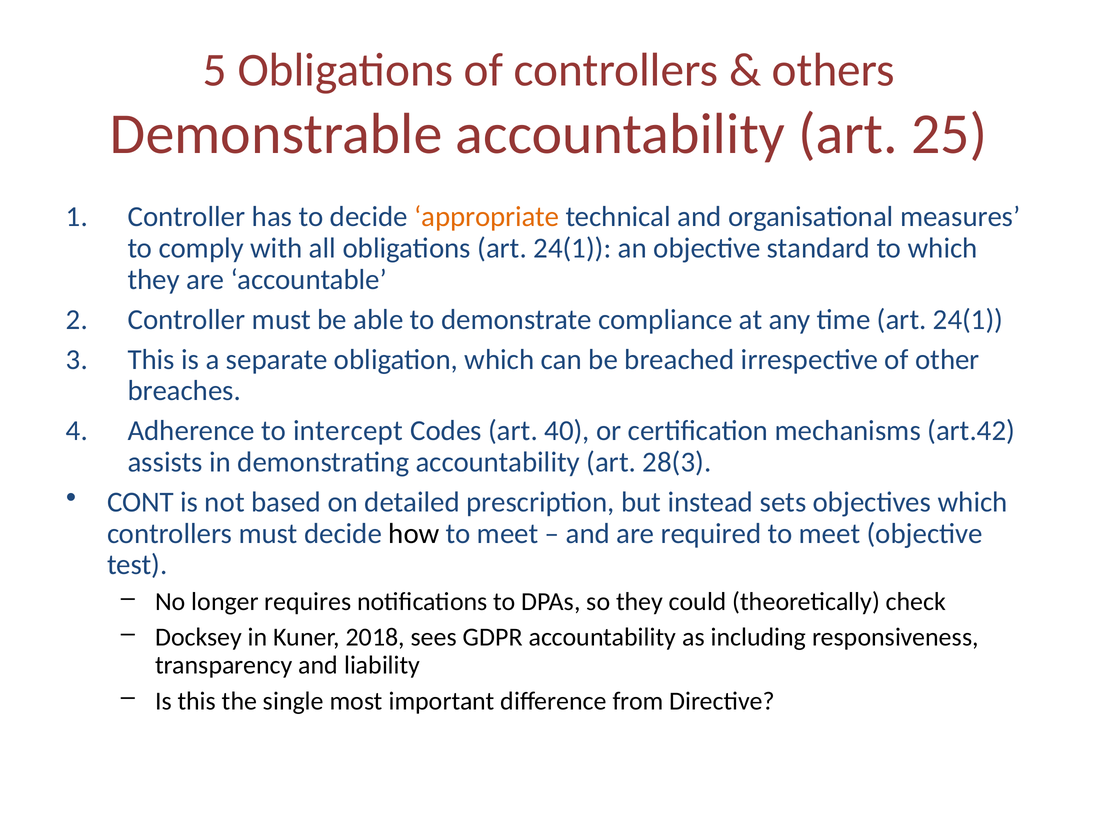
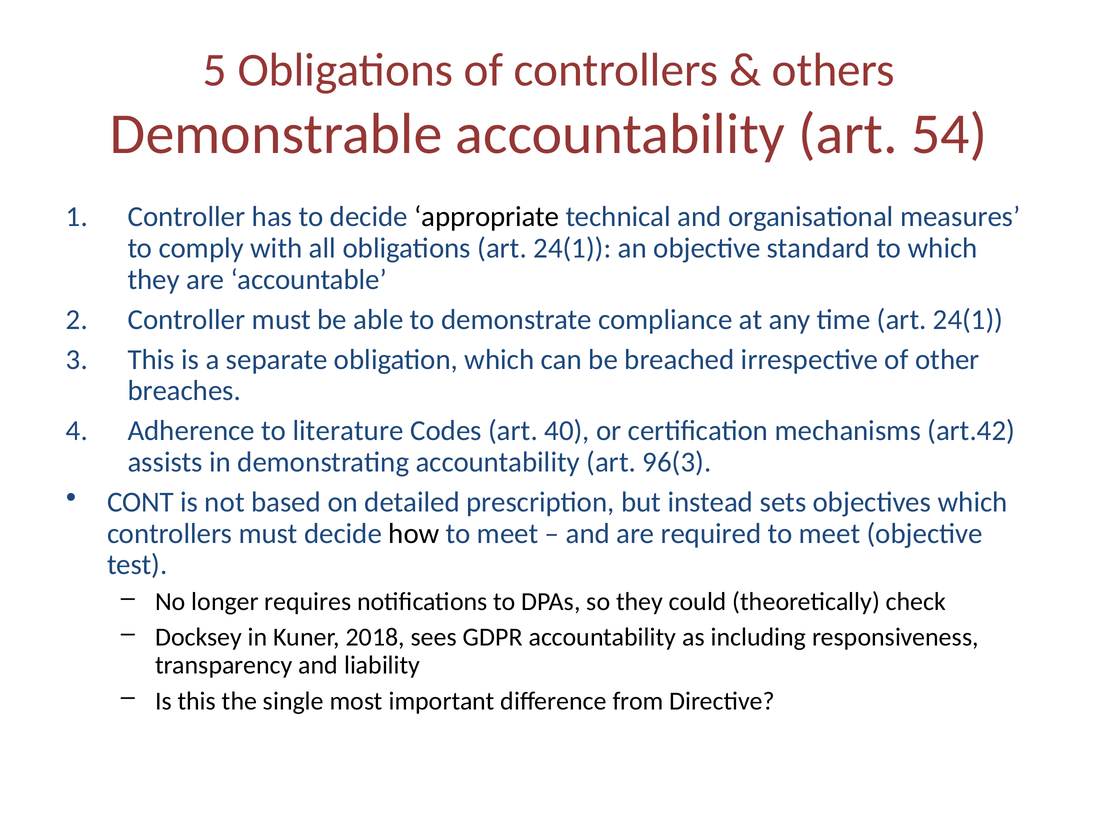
25: 25 -> 54
appropriate colour: orange -> black
intercept: intercept -> literature
28(3: 28(3 -> 96(3
